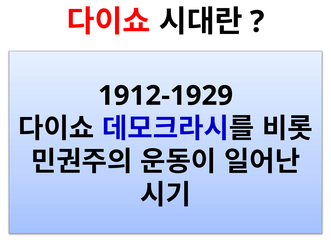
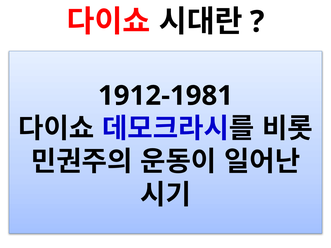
1912-1929: 1912-1929 -> 1912-1981
